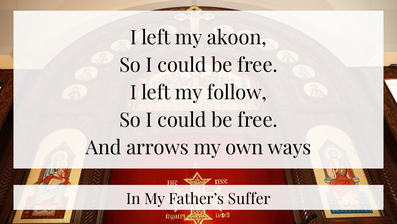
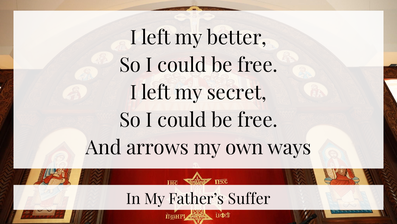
akoon: akoon -> better
follow: follow -> secret
